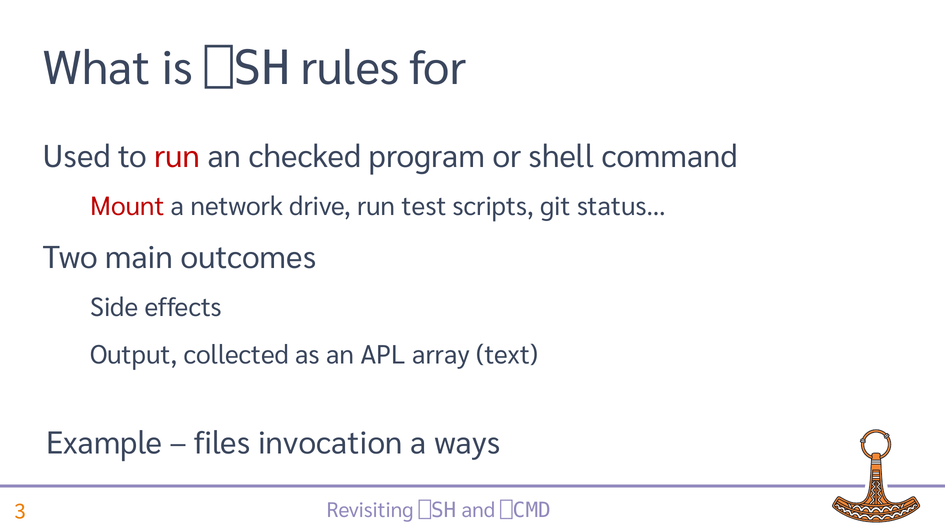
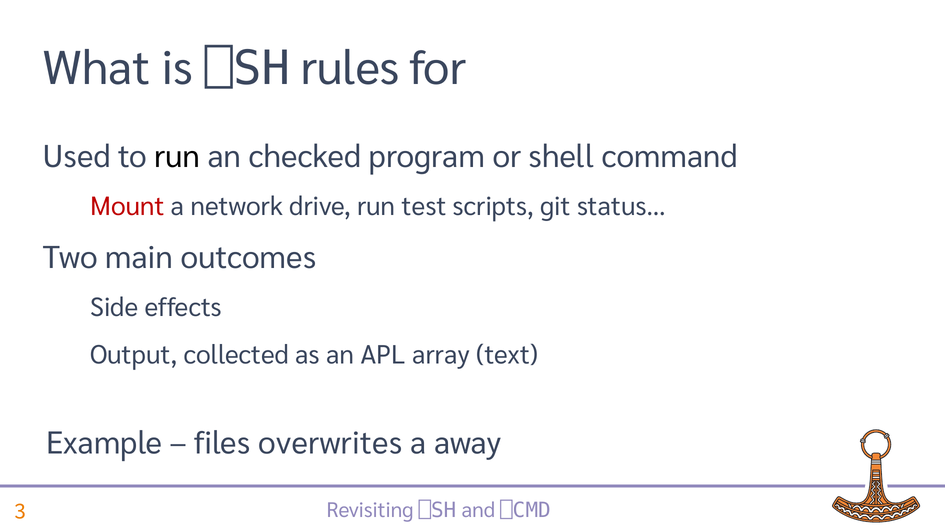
run at (177, 157) colour: red -> black
invocation: invocation -> overwrites
ways: ways -> away
